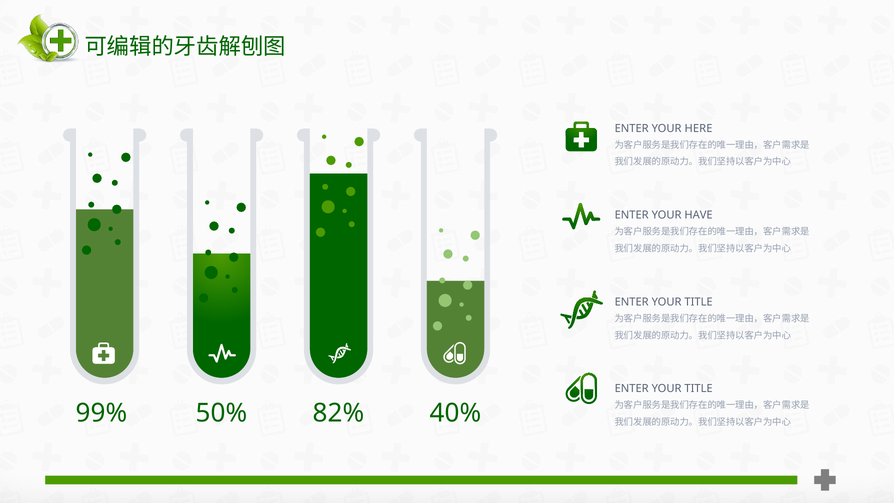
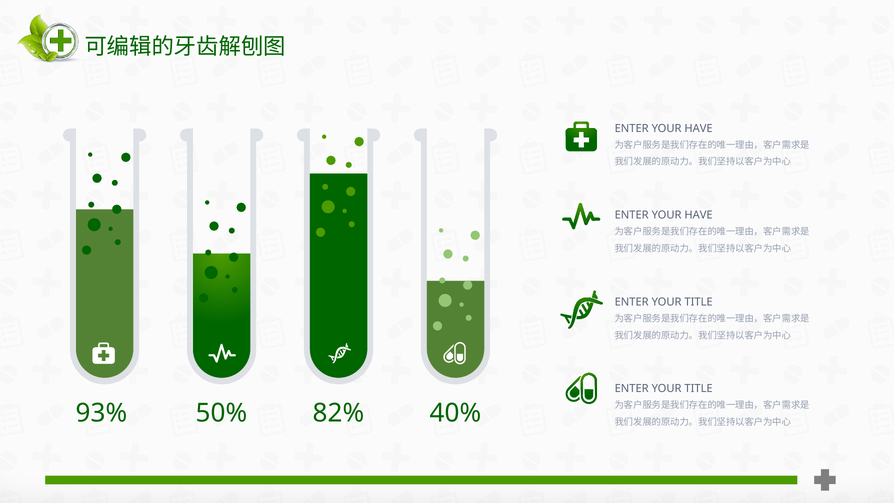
HERE at (699, 128): HERE -> HAVE
99%: 99% -> 93%
